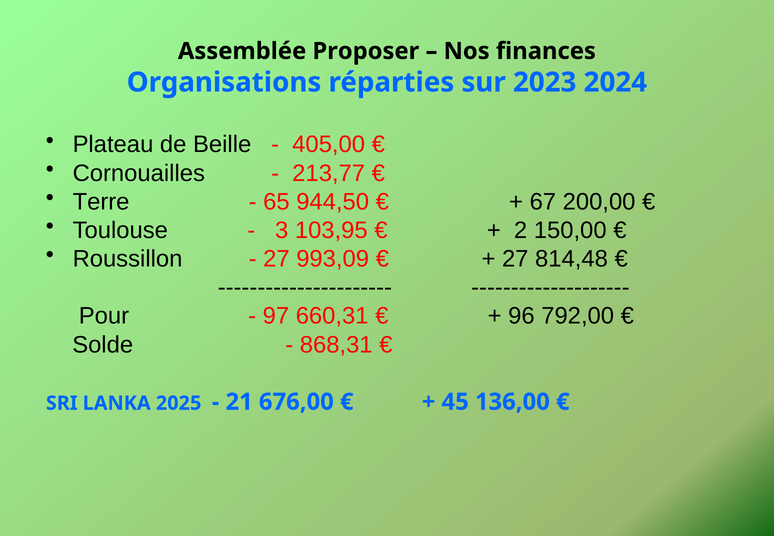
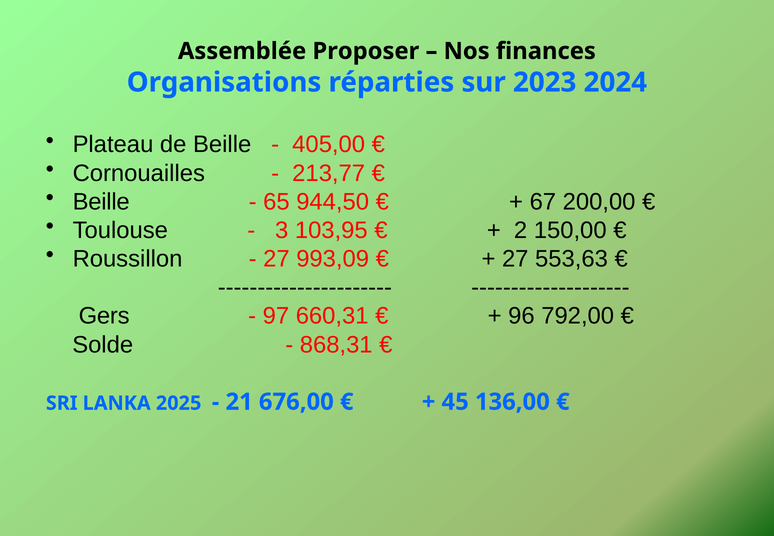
Terre at (101, 202): Terre -> Beille
814,48: 814,48 -> 553,63
Pour: Pour -> Gers
